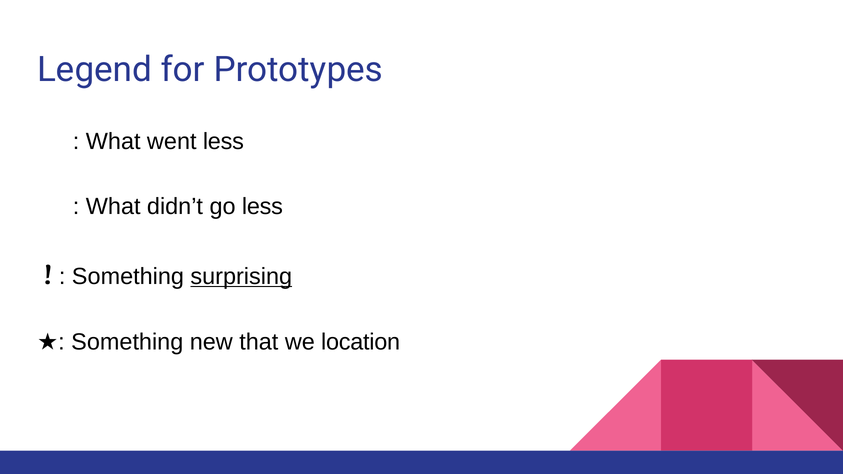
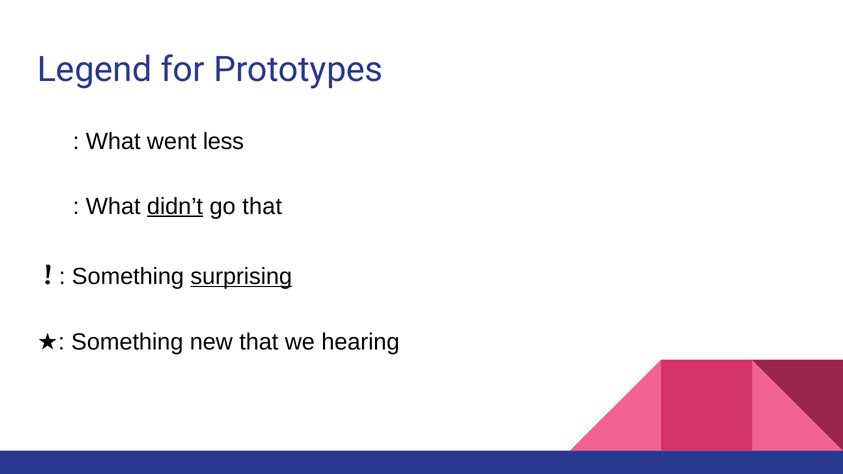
didn’t underline: none -> present
go less: less -> that
location: location -> hearing
